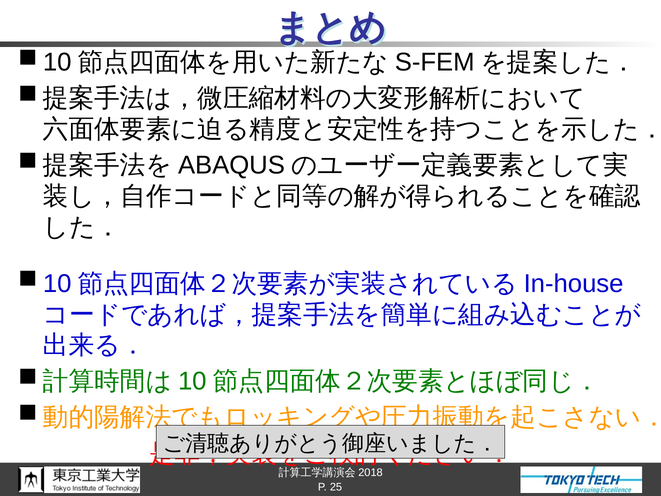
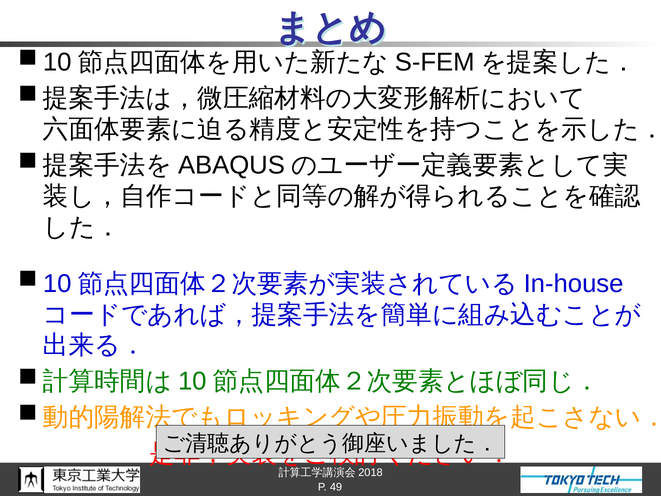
25: 25 -> 49
